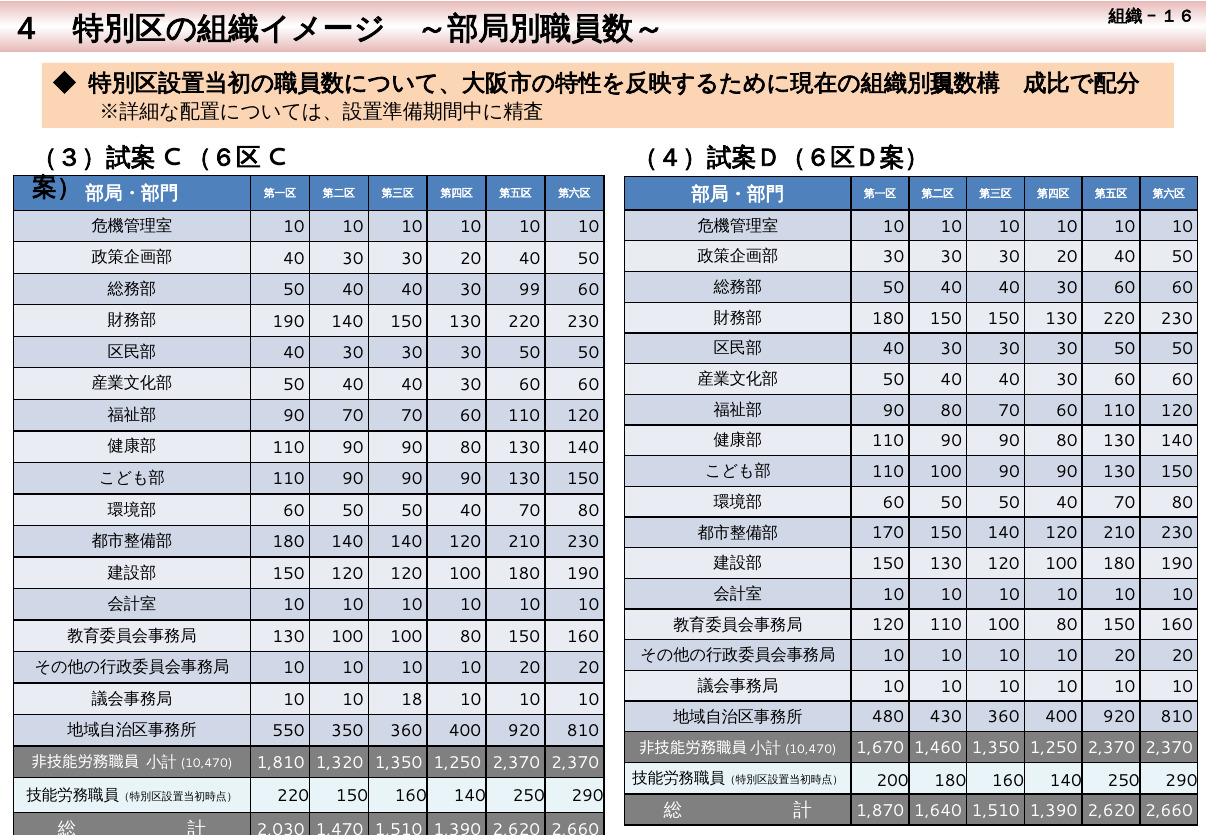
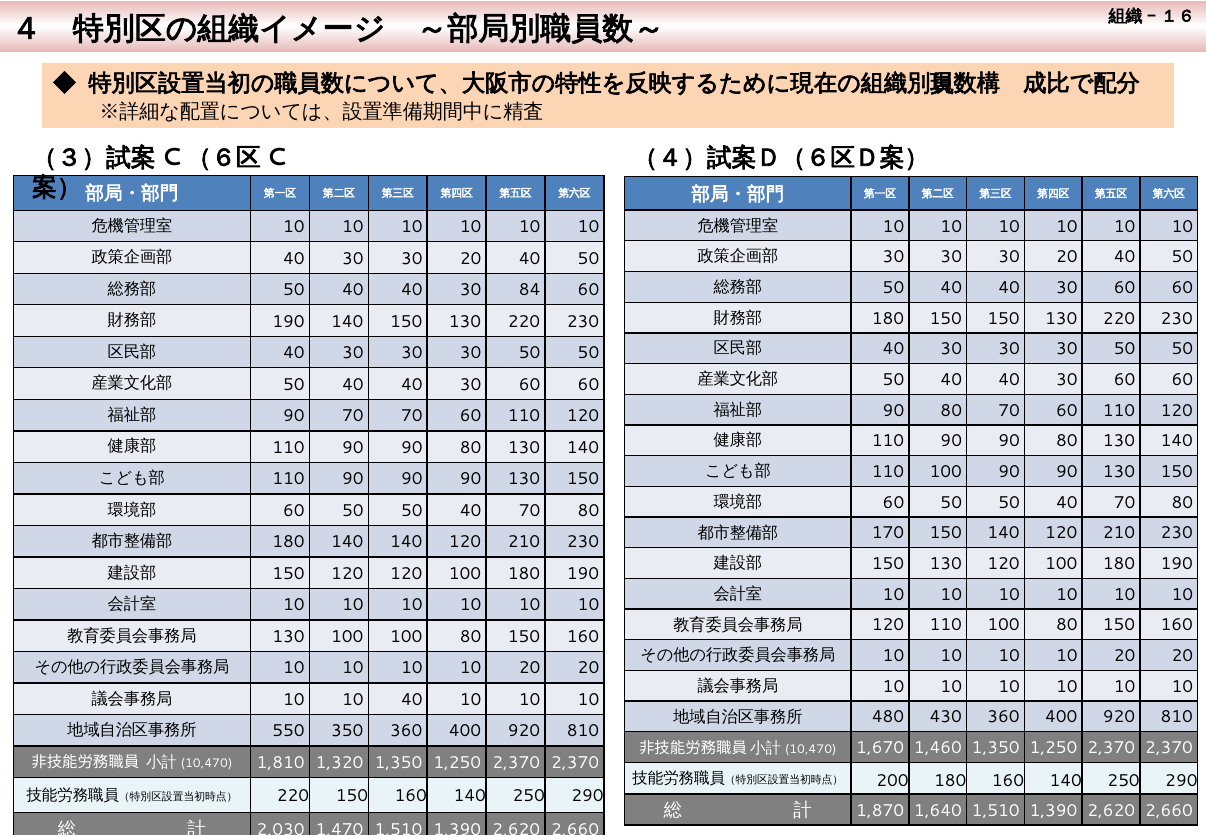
99: 99 -> 84
10 18: 18 -> 40
